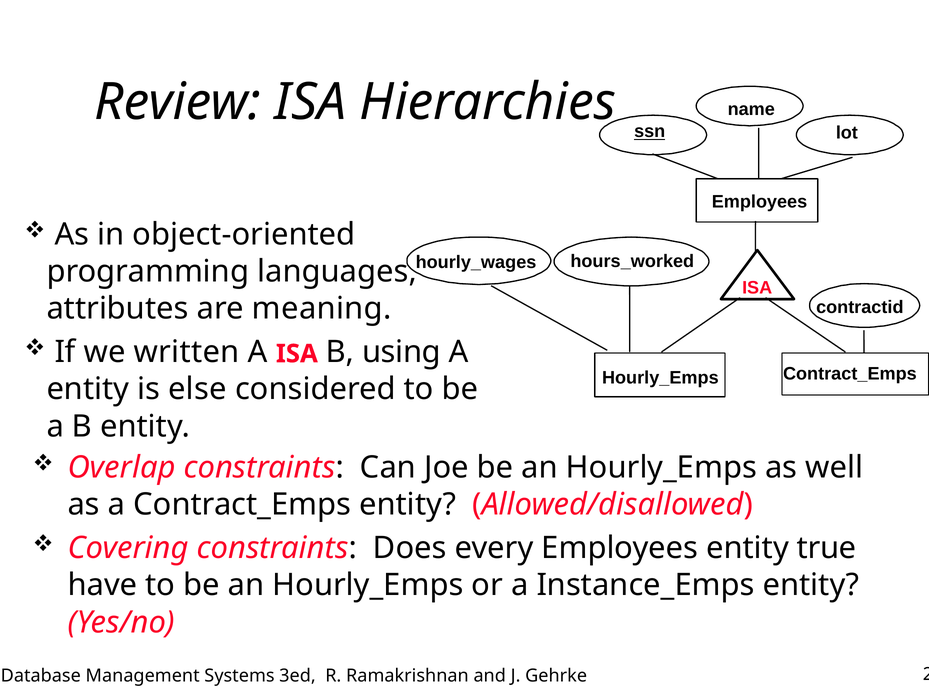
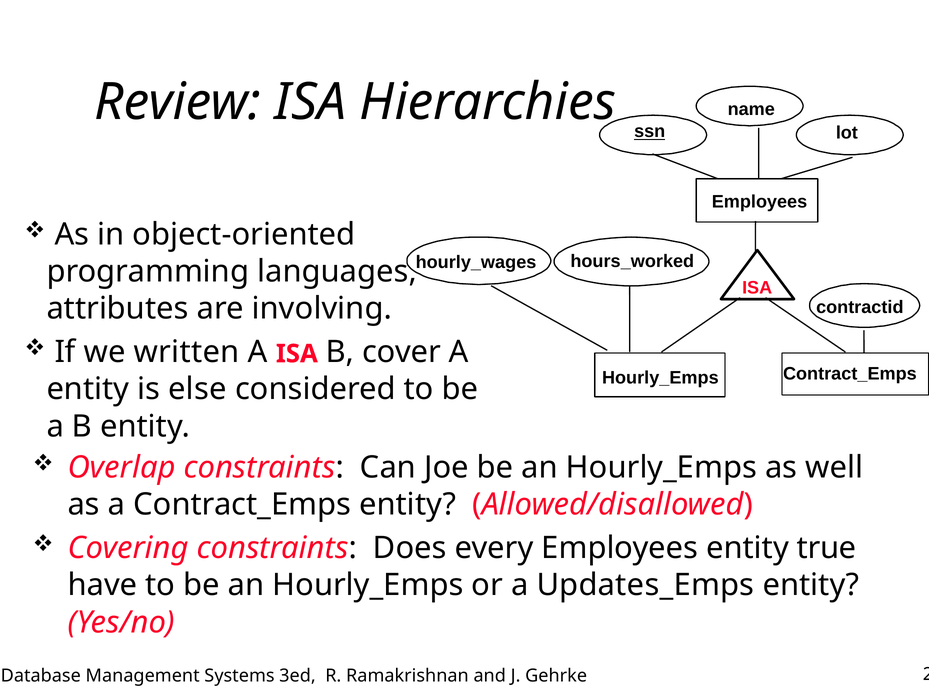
meaning: meaning -> involving
using: using -> cover
Instance_Emps: Instance_Emps -> Updates_Emps
